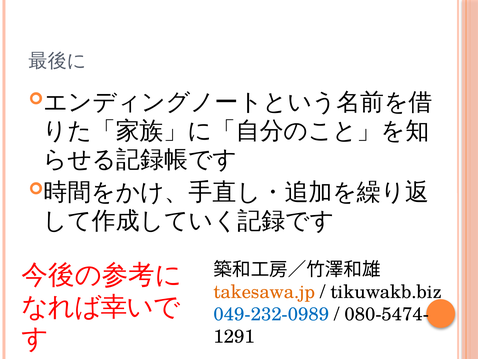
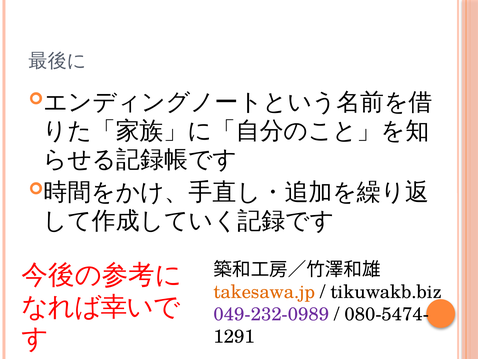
049-232-0989 colour: blue -> purple
